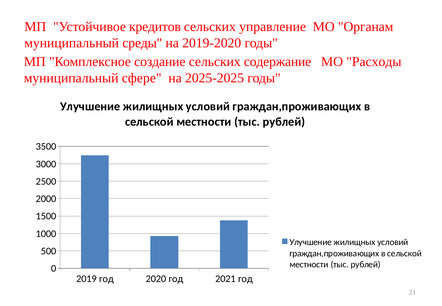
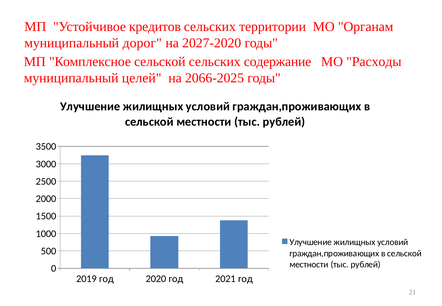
управление: управление -> территории
среды: среды -> дорог
2019-2020: 2019-2020 -> 2027-2020
Комплексное создание: создание -> сельской
сфере: сфере -> целей
2025-2025: 2025-2025 -> 2066-2025
